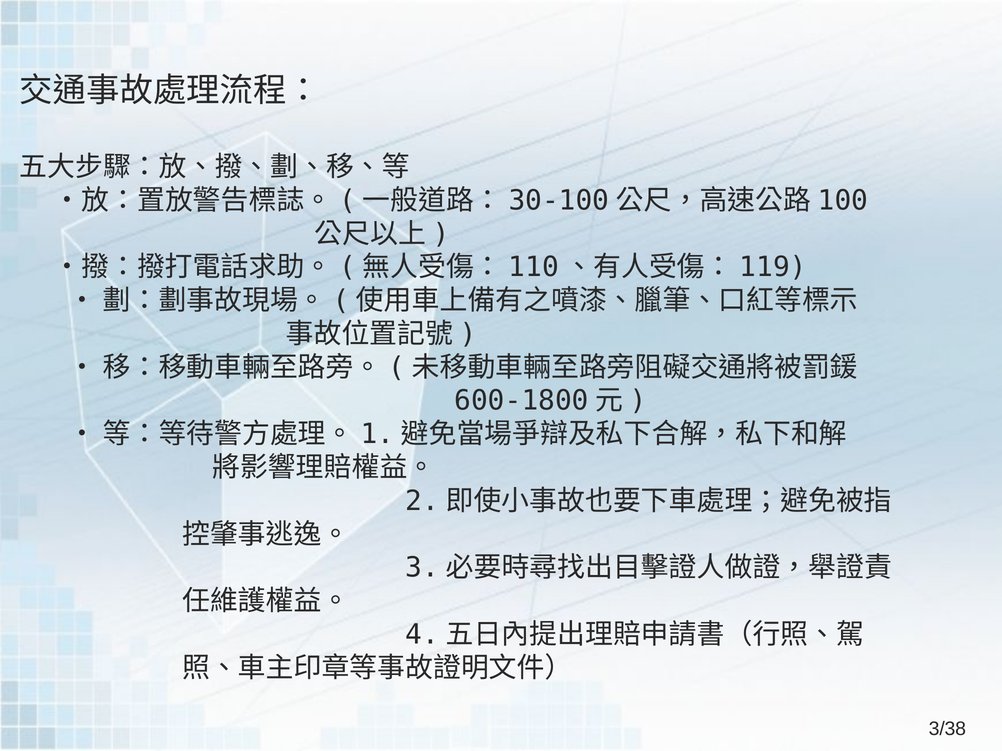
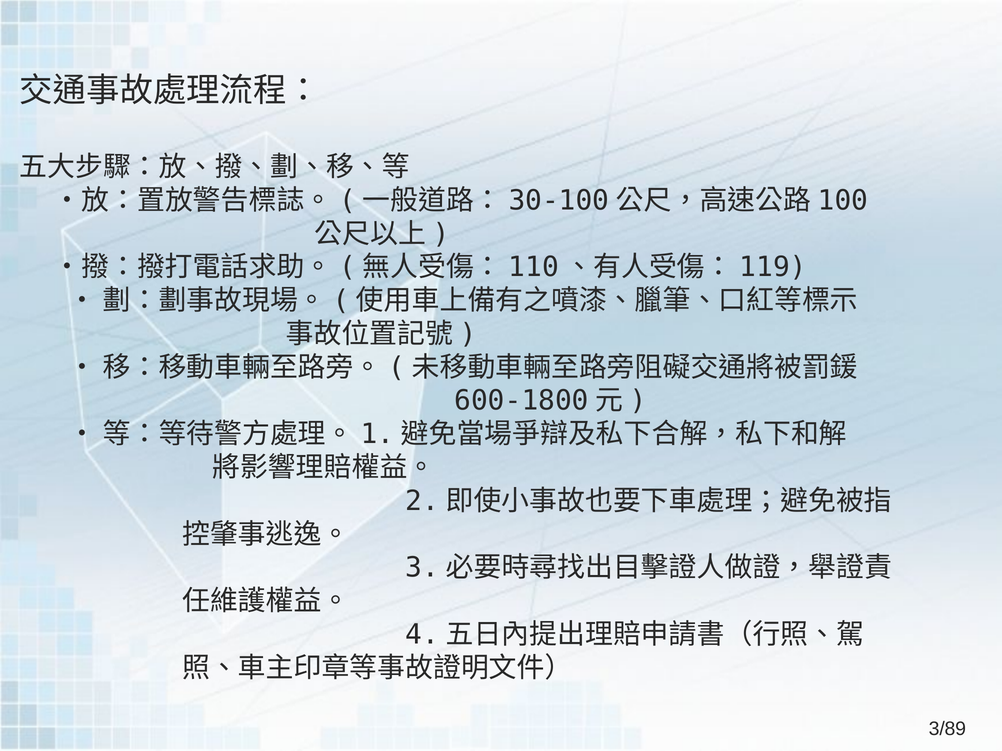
3/38: 3/38 -> 3/89
